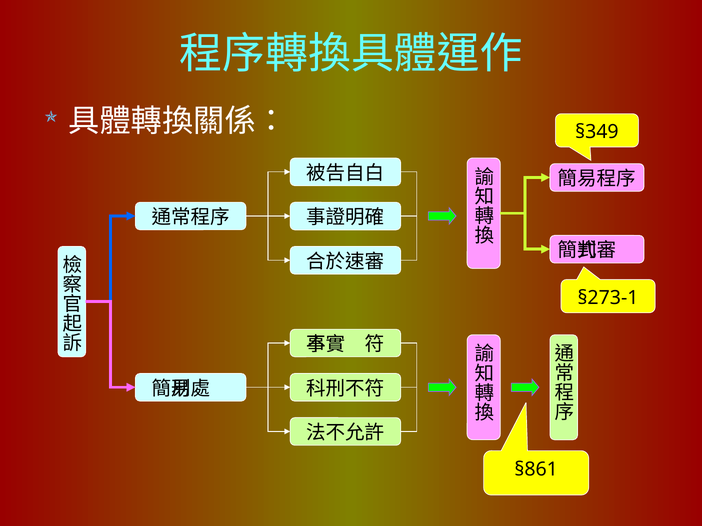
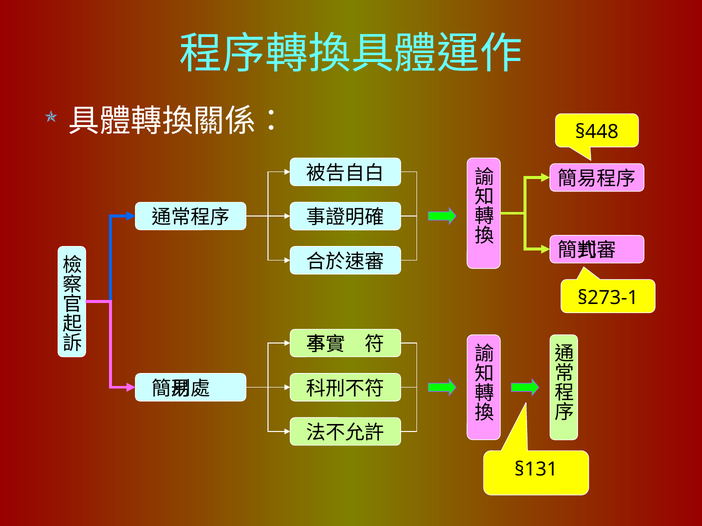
§349: §349 -> §448
§861: §861 -> §131
